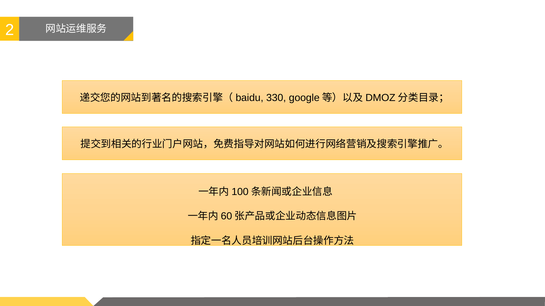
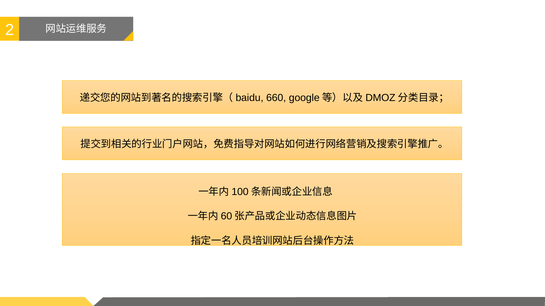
330: 330 -> 660
